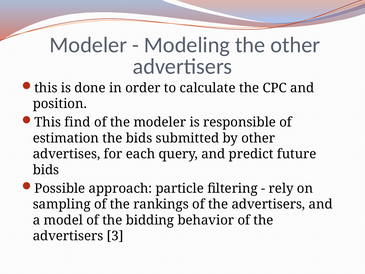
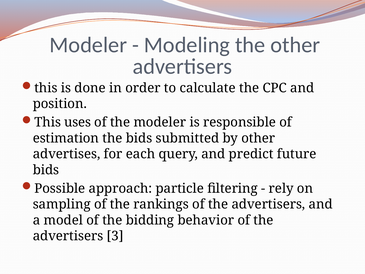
find: find -> uses
